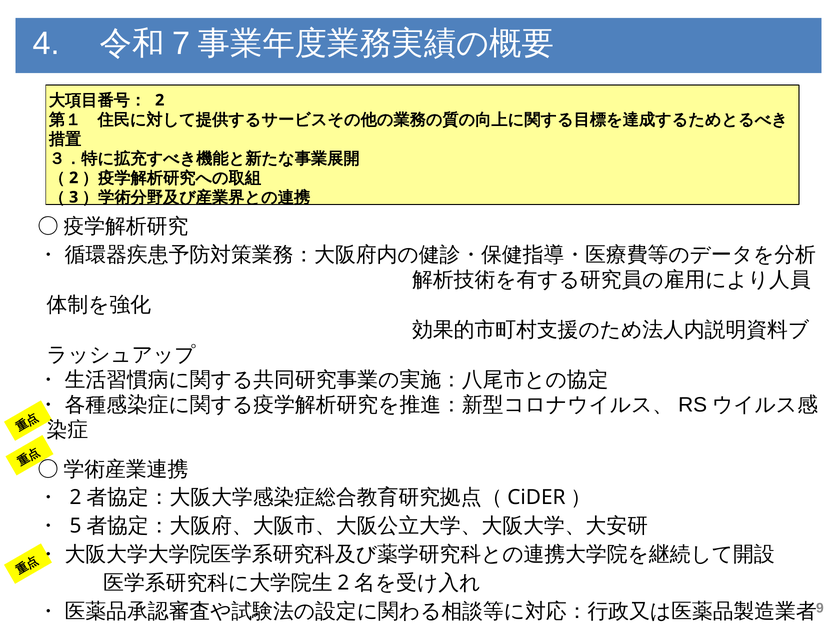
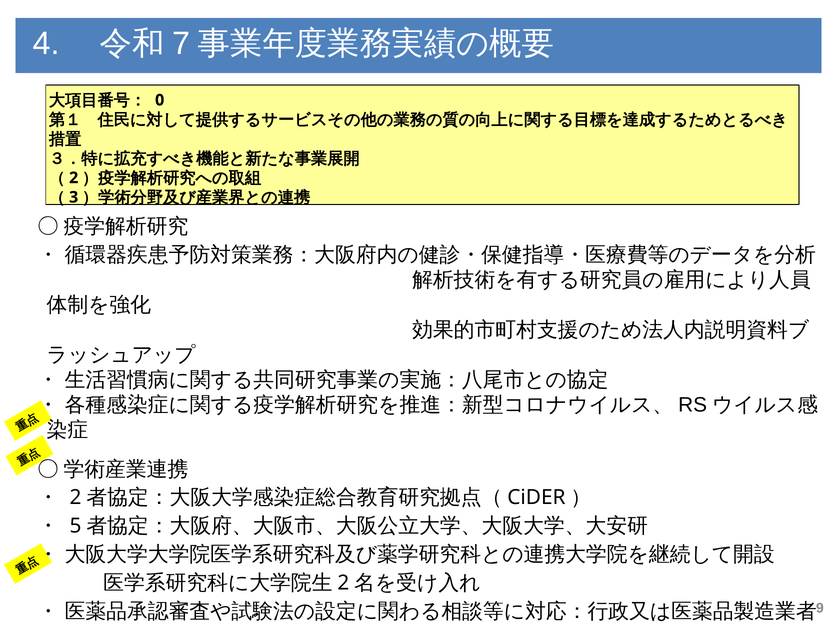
2 at (160, 100): 2 -> 0
